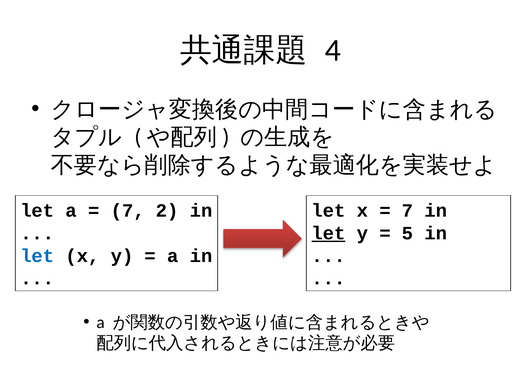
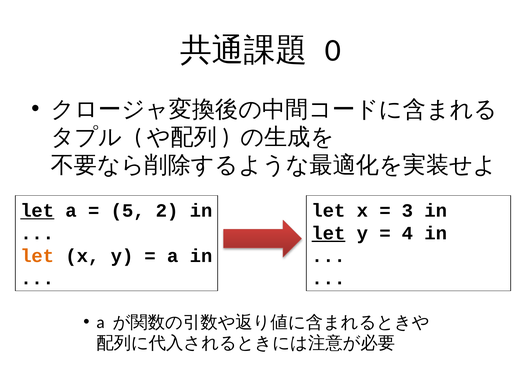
4: 4 -> 0
let at (37, 211) underline: none -> present
7 at (128, 211): 7 -> 5
7 at (408, 211): 7 -> 3
5: 5 -> 4
let at (37, 256) colour: blue -> orange
